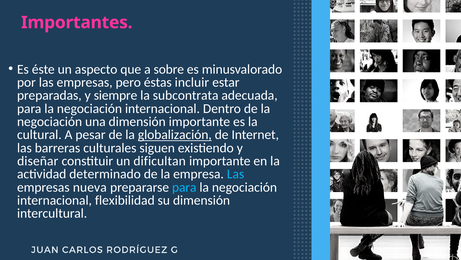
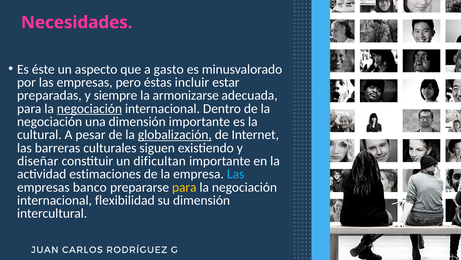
Importantes: Importantes -> Necesidades
sobre: sobre -> gasto
subcontrata: subcontrata -> armonizarse
negociación at (89, 108) underline: none -> present
determinado: determinado -> estimaciones
nueva: nueva -> banco
para at (184, 187) colour: light blue -> yellow
